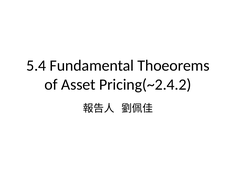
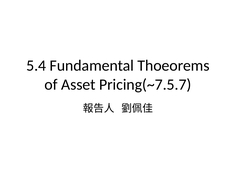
Pricing(~2.4.2: Pricing(~2.4.2 -> Pricing(~7.5.7
